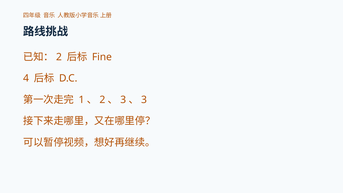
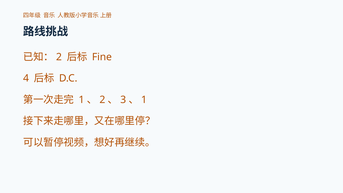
3 at (144, 100): 3 -> 1
